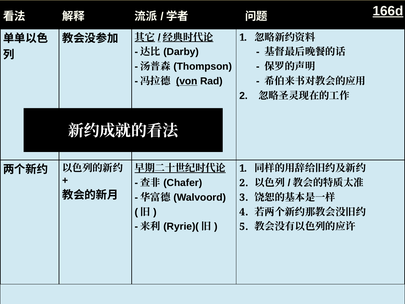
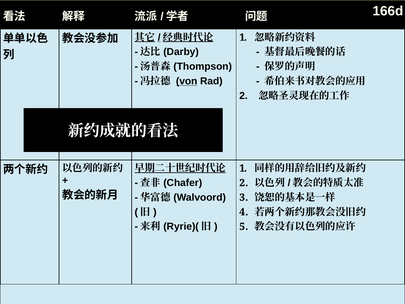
166d underline: present -> none
